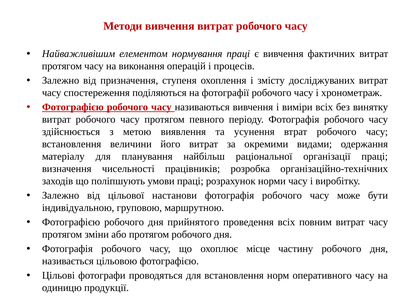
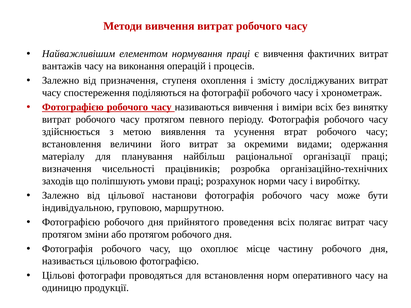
протягом at (62, 66): протягом -> вантажів
повним: повним -> полягає
